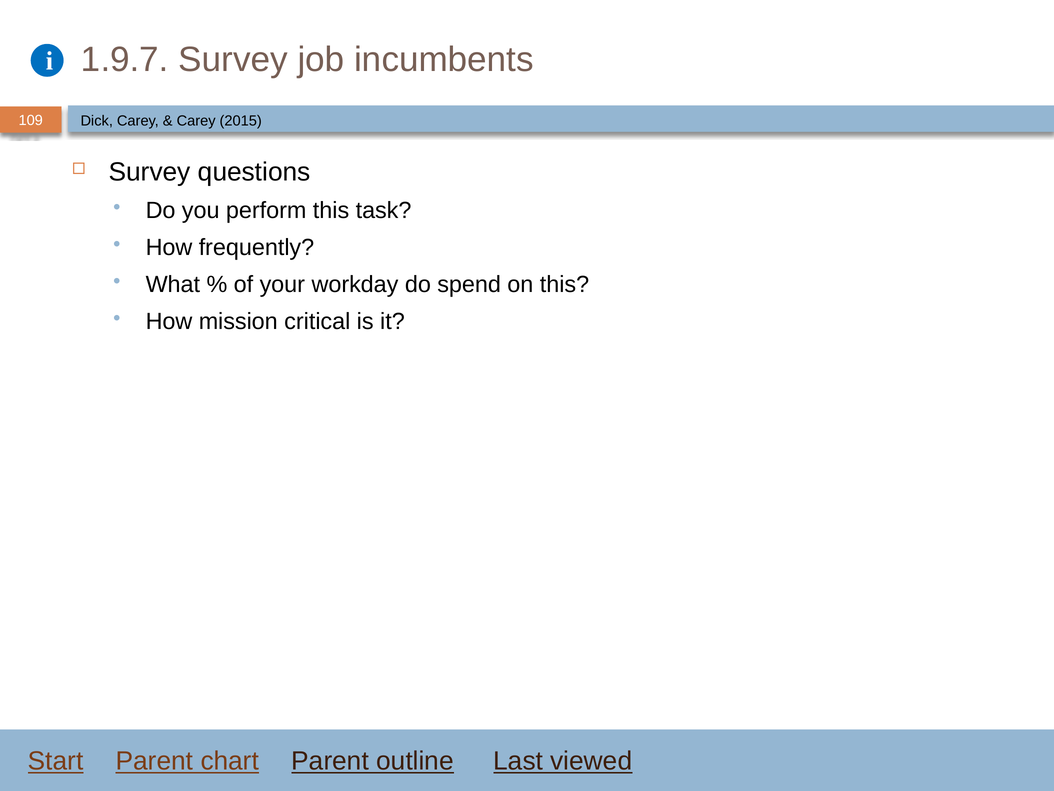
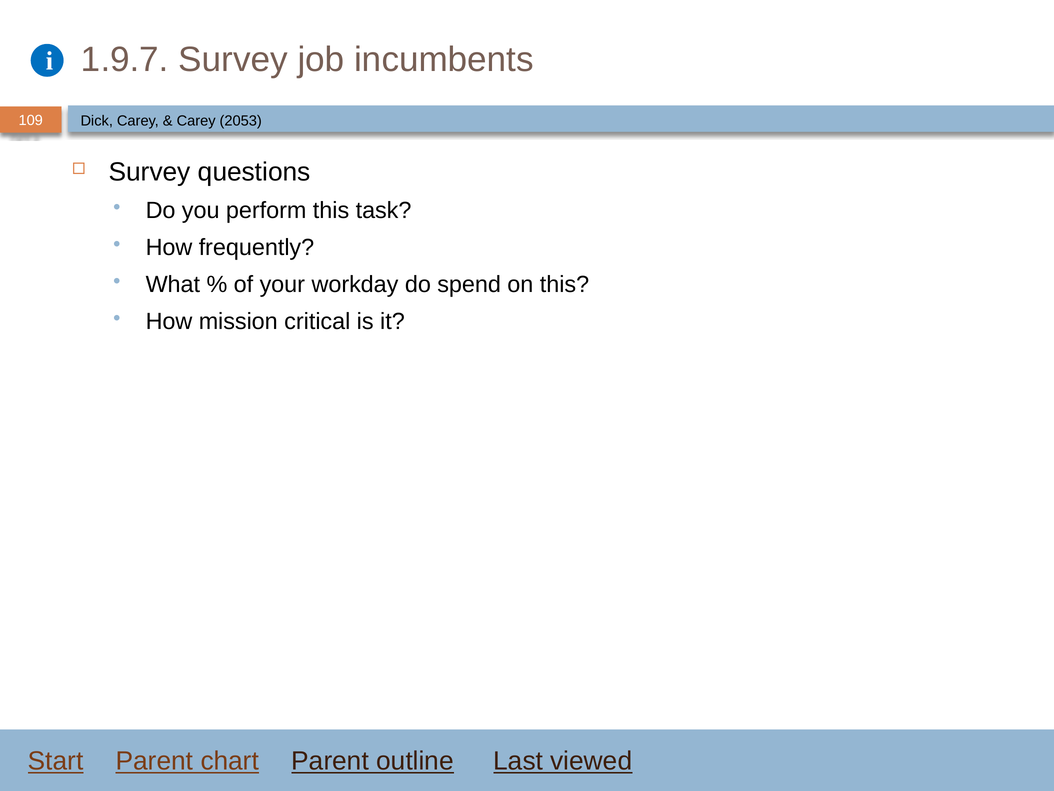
2015: 2015 -> 2053
